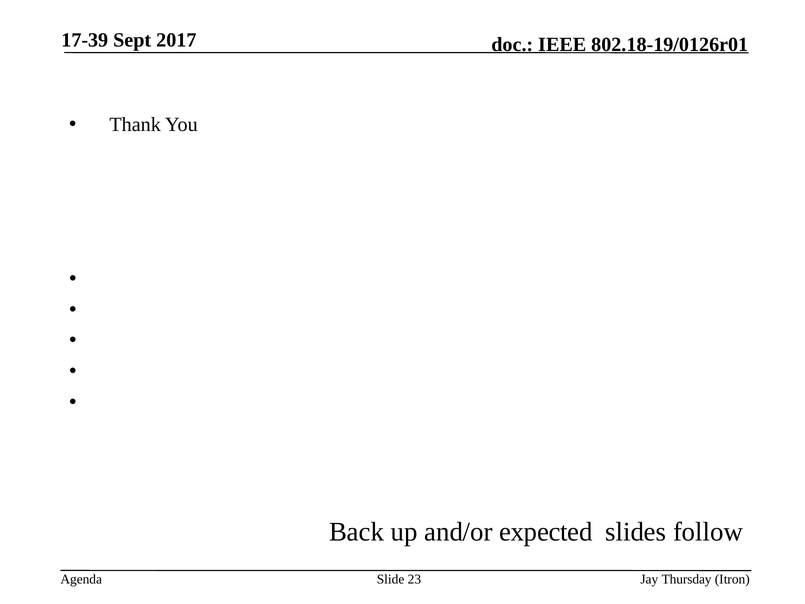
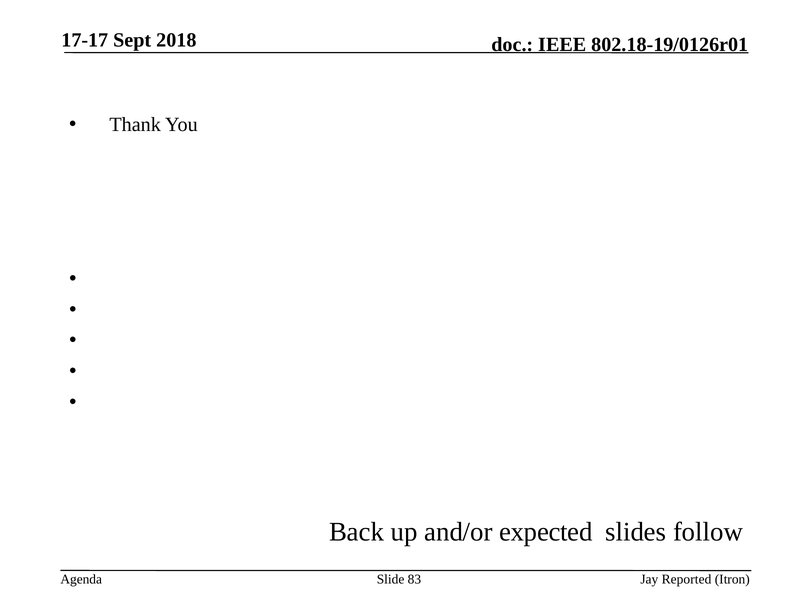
17-39: 17-39 -> 17-17
2017: 2017 -> 2018
23: 23 -> 83
Thursday: Thursday -> Reported
